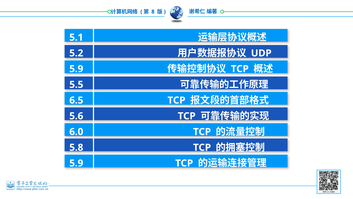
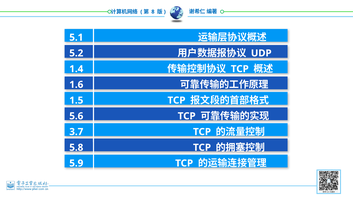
5.9 at (76, 69): 5.9 -> 1.4
5.5: 5.5 -> 1.6
6.5: 6.5 -> 1.5
6.0: 6.0 -> 3.7
